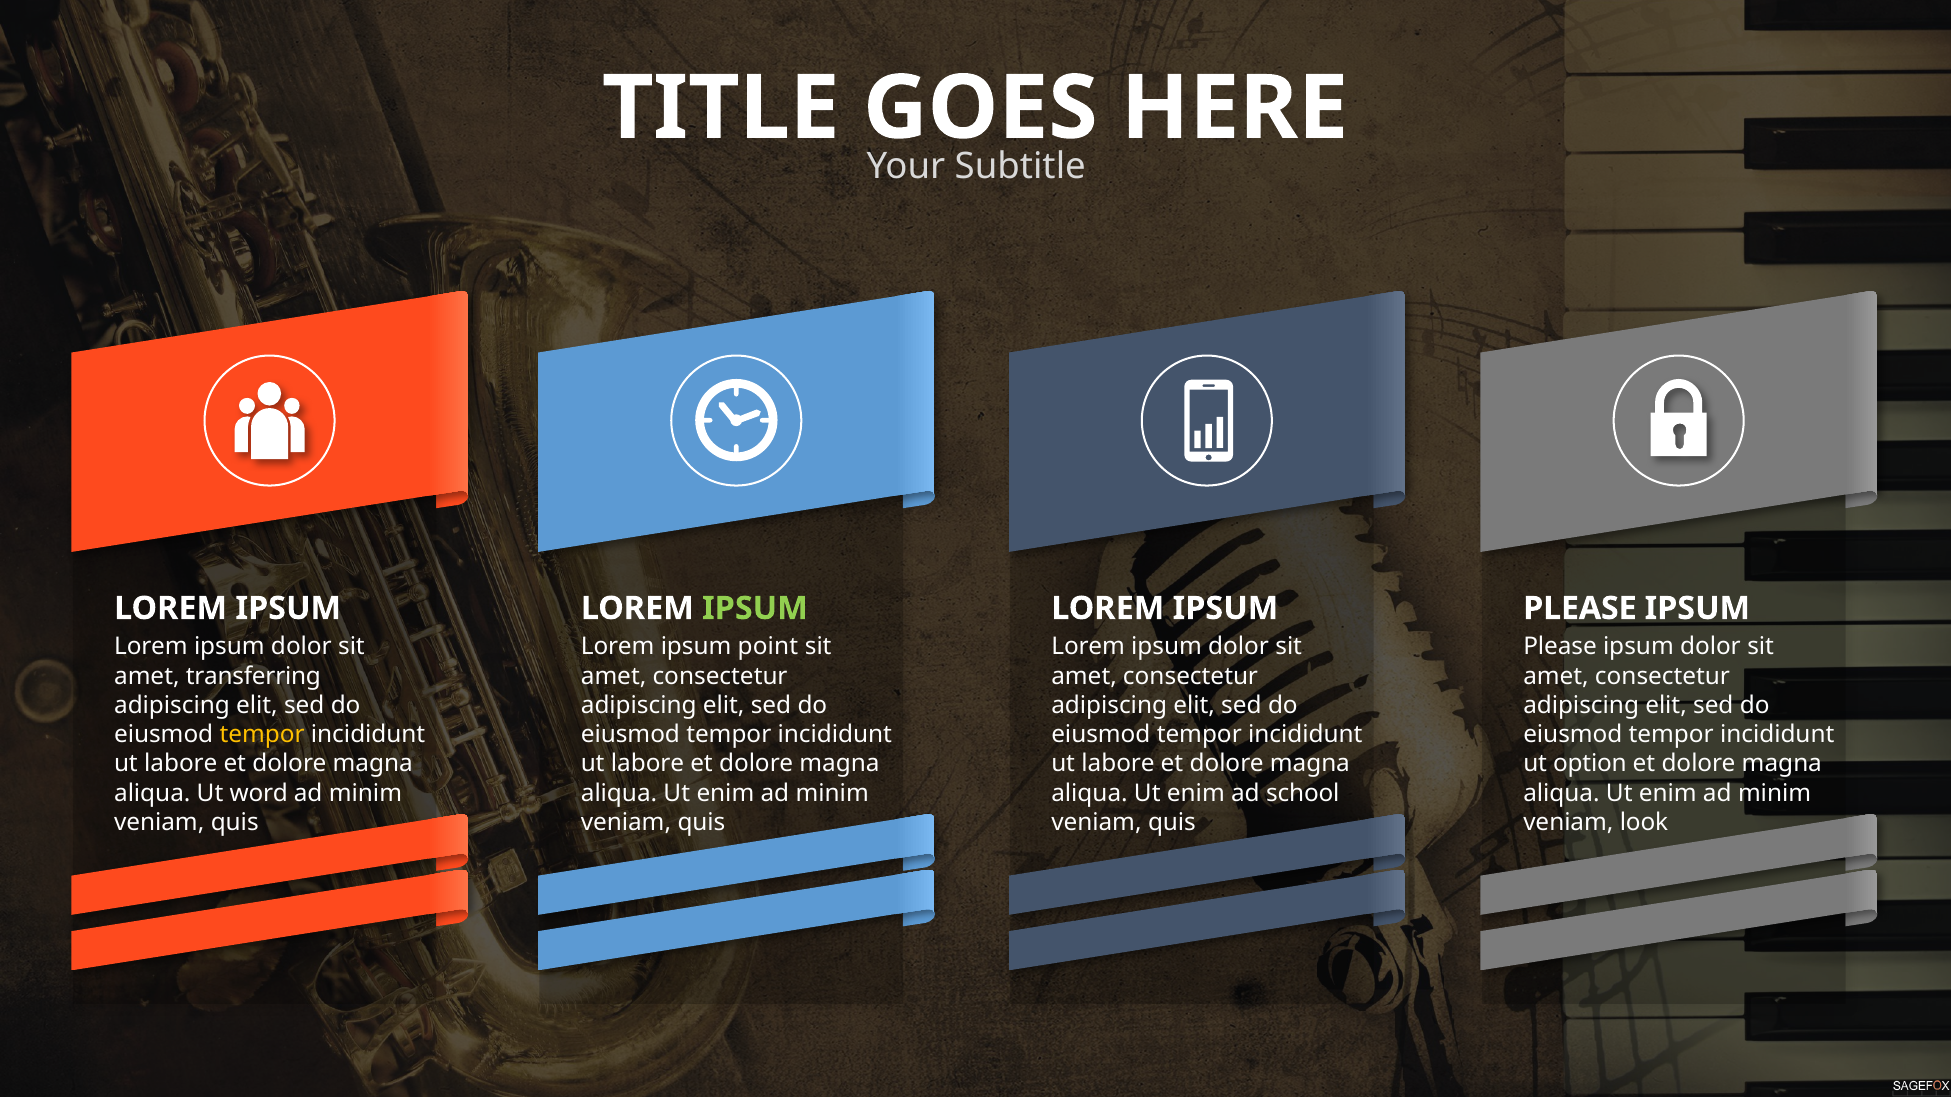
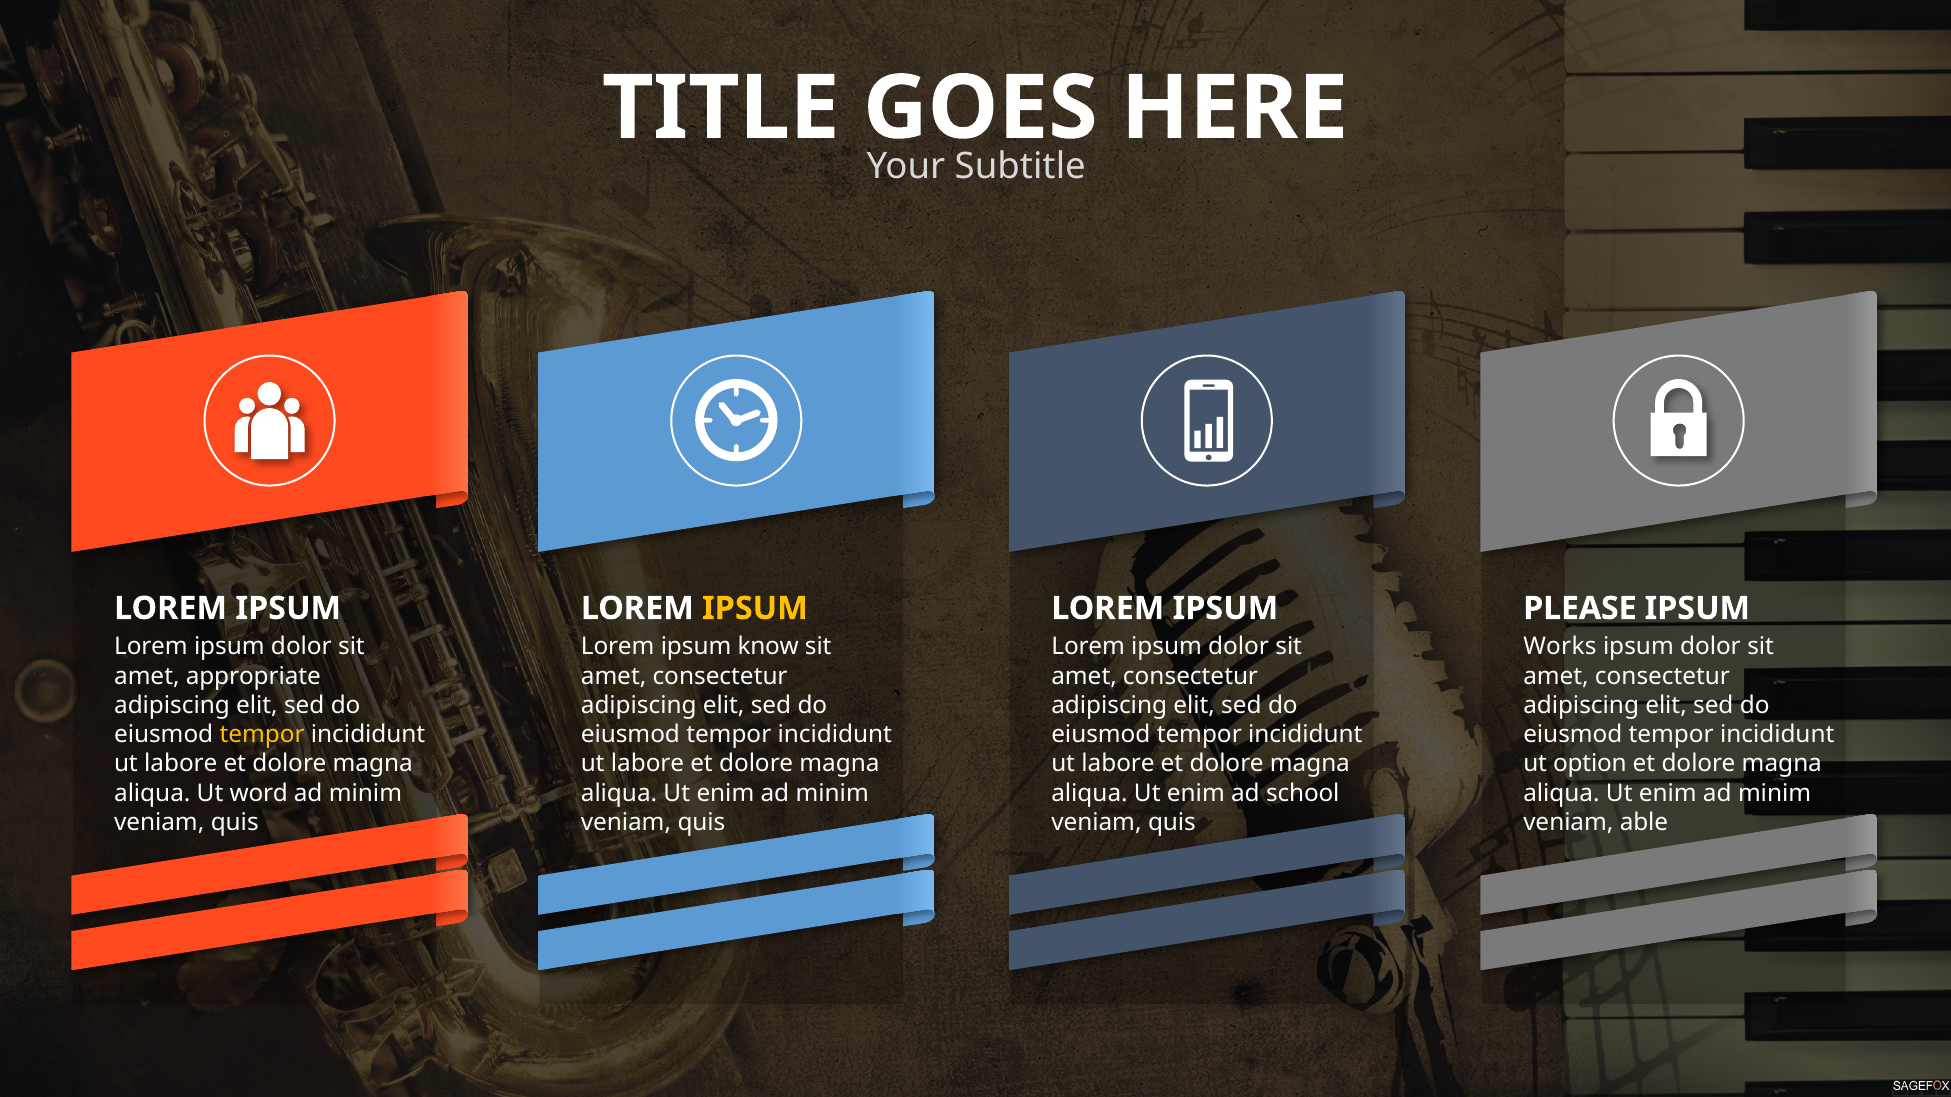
IPSUM at (755, 609) colour: light green -> yellow
point: point -> know
Please at (1560, 647): Please -> Works
transferring: transferring -> appropriate
look: look -> able
